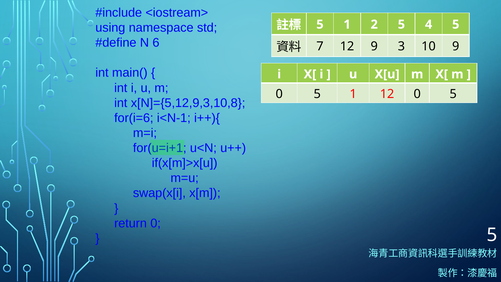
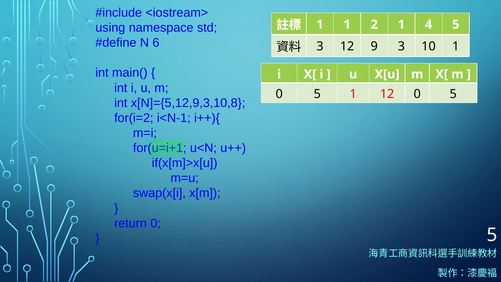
5 at (320, 24): 5 -> 1
2 5: 5 -> 1
7 at (320, 46): 7 -> 3
10 9: 9 -> 1
for(i=6: for(i=6 -> for(i=2
